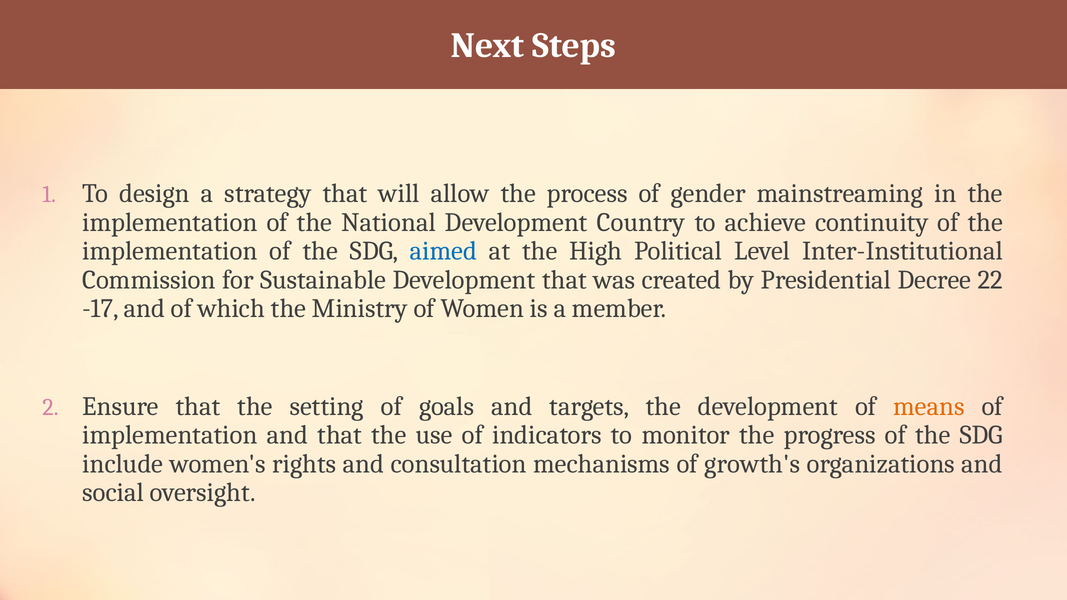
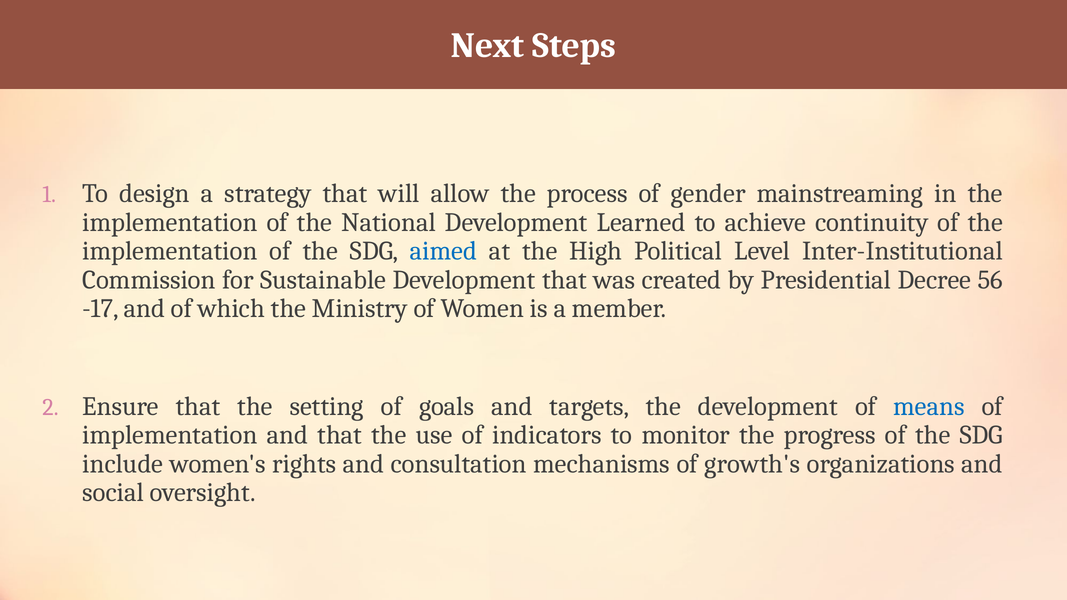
Country: Country -> Learned
22: 22 -> 56
means colour: orange -> blue
